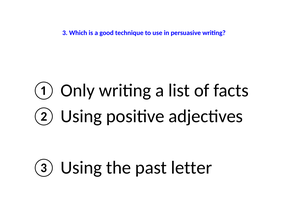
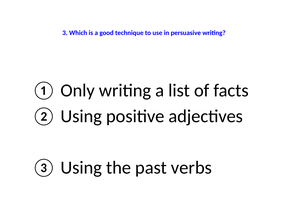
letter: letter -> verbs
